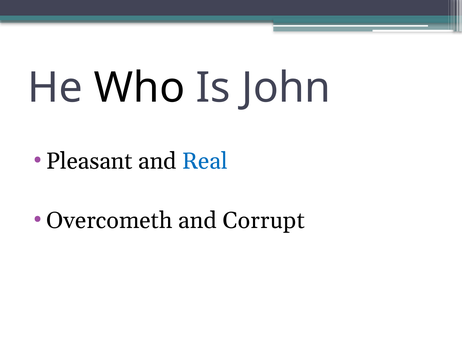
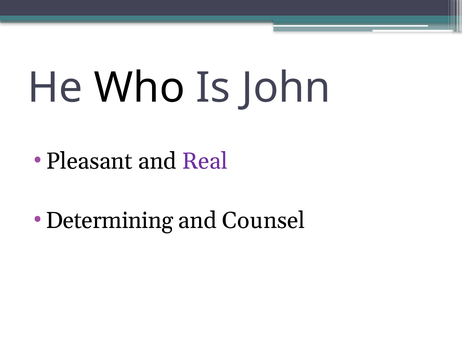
Real colour: blue -> purple
Overcometh: Overcometh -> Determining
Corrupt: Corrupt -> Counsel
